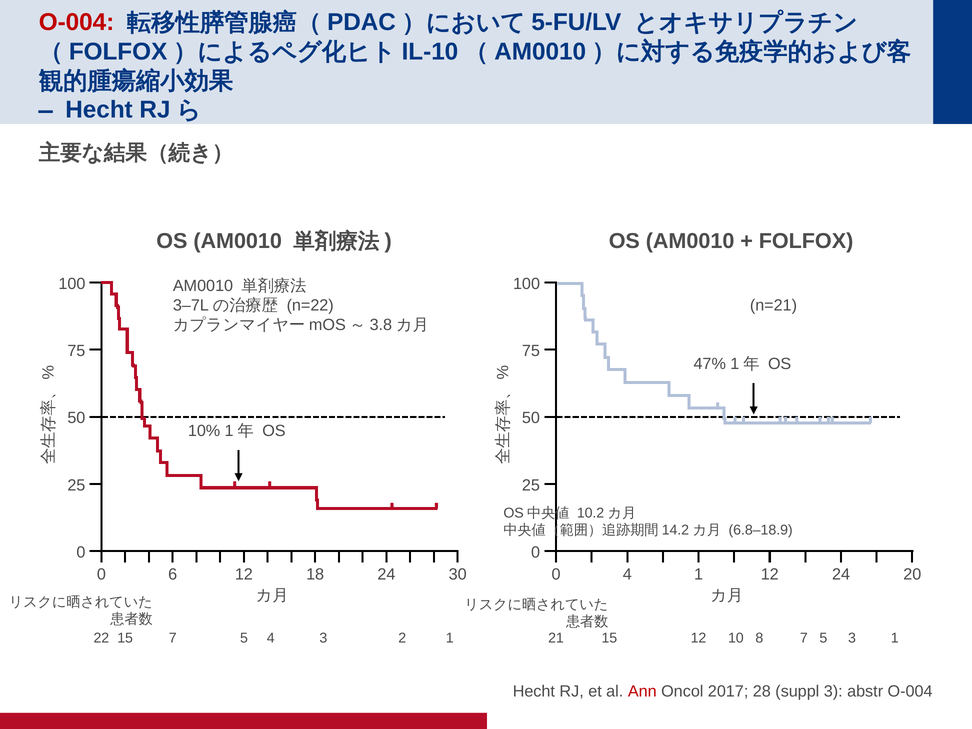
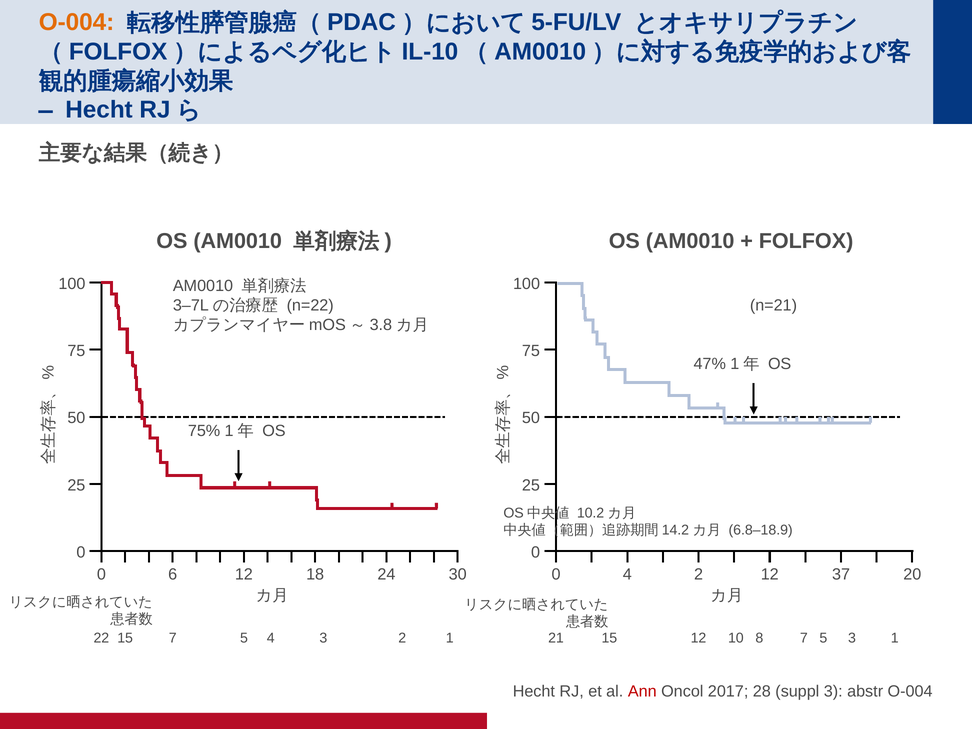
O-004 at (77, 22) colour: red -> orange
10%: 10% -> 75%
4 1: 1 -> 2
12 24: 24 -> 37
